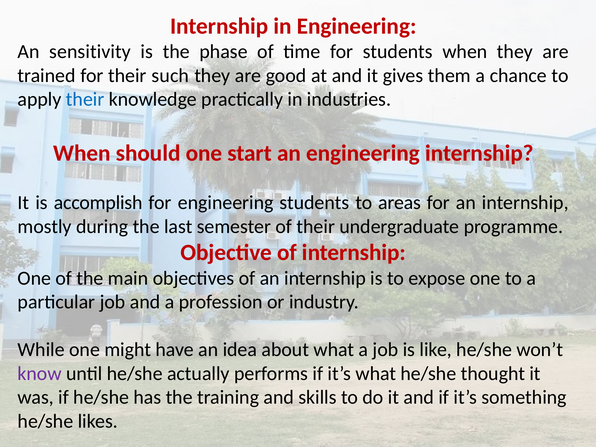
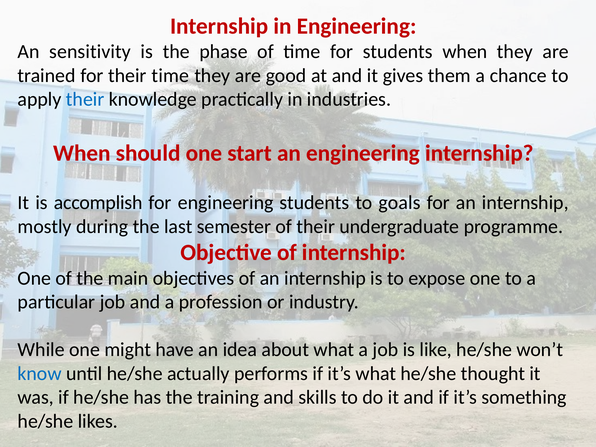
their such: such -> time
areas: areas -> goals
know colour: purple -> blue
